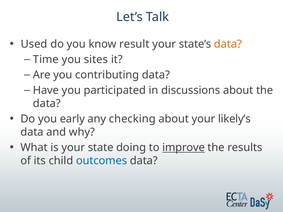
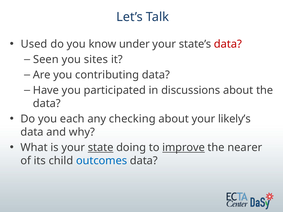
result: result -> under
data at (228, 44) colour: orange -> red
Time: Time -> Seen
early: early -> each
state underline: none -> present
results: results -> nearer
